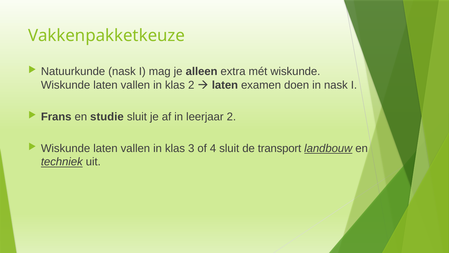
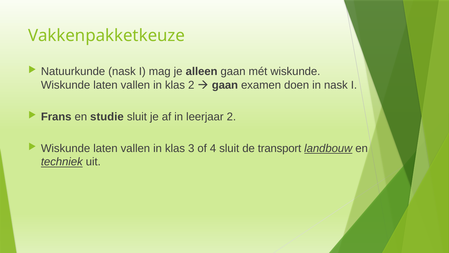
alleen extra: extra -> gaan
laten at (225, 85): laten -> gaan
